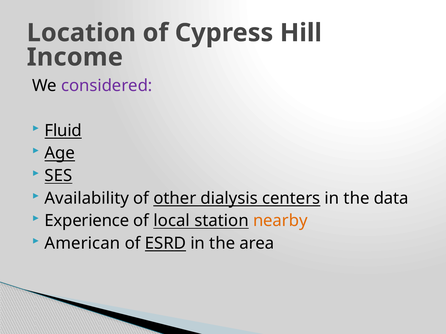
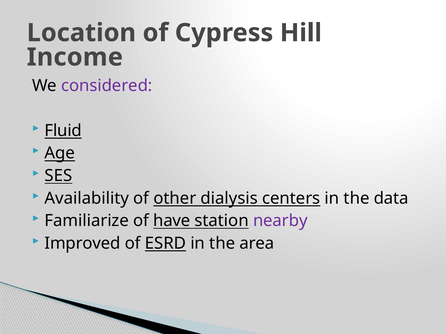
Experience: Experience -> Familiarize
local: local -> have
nearby colour: orange -> purple
American: American -> Improved
